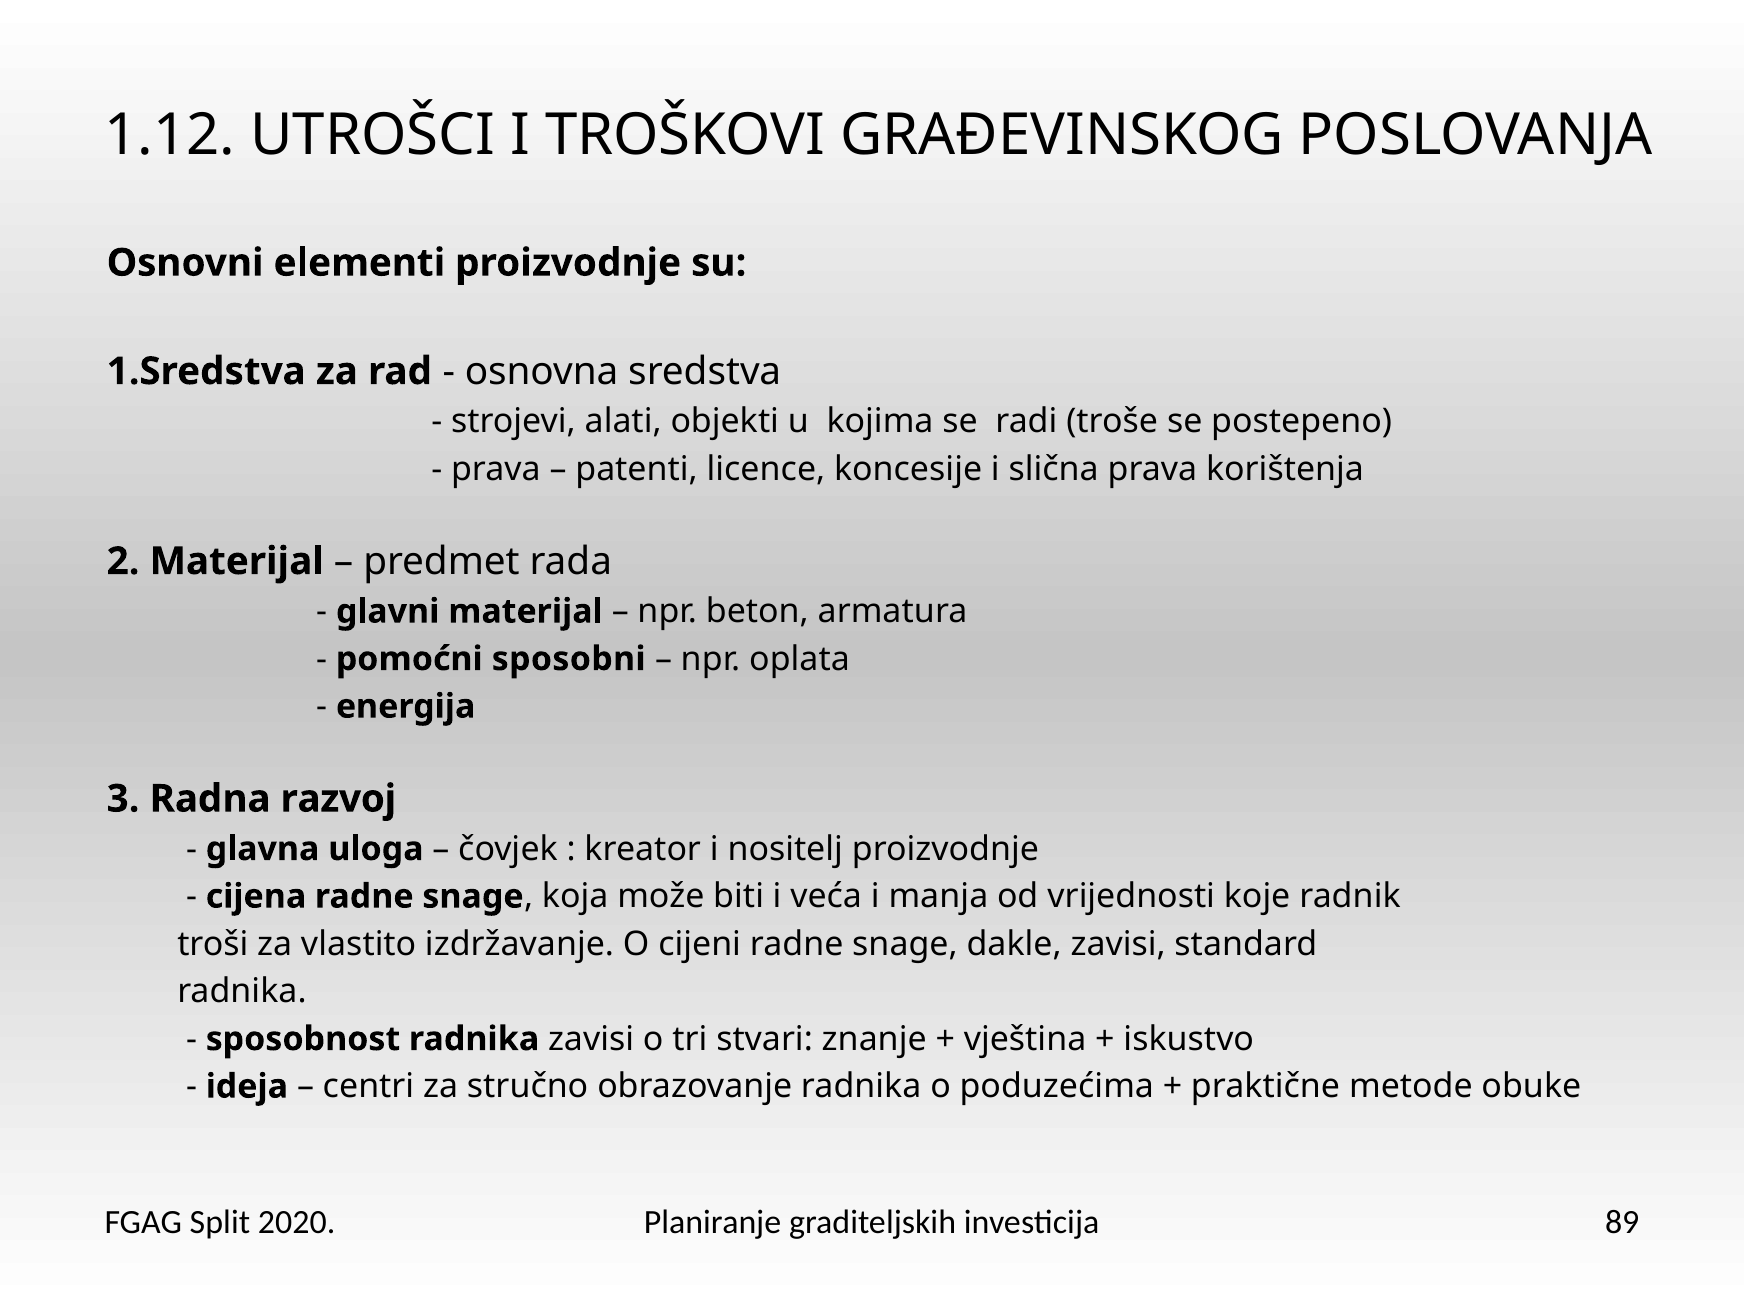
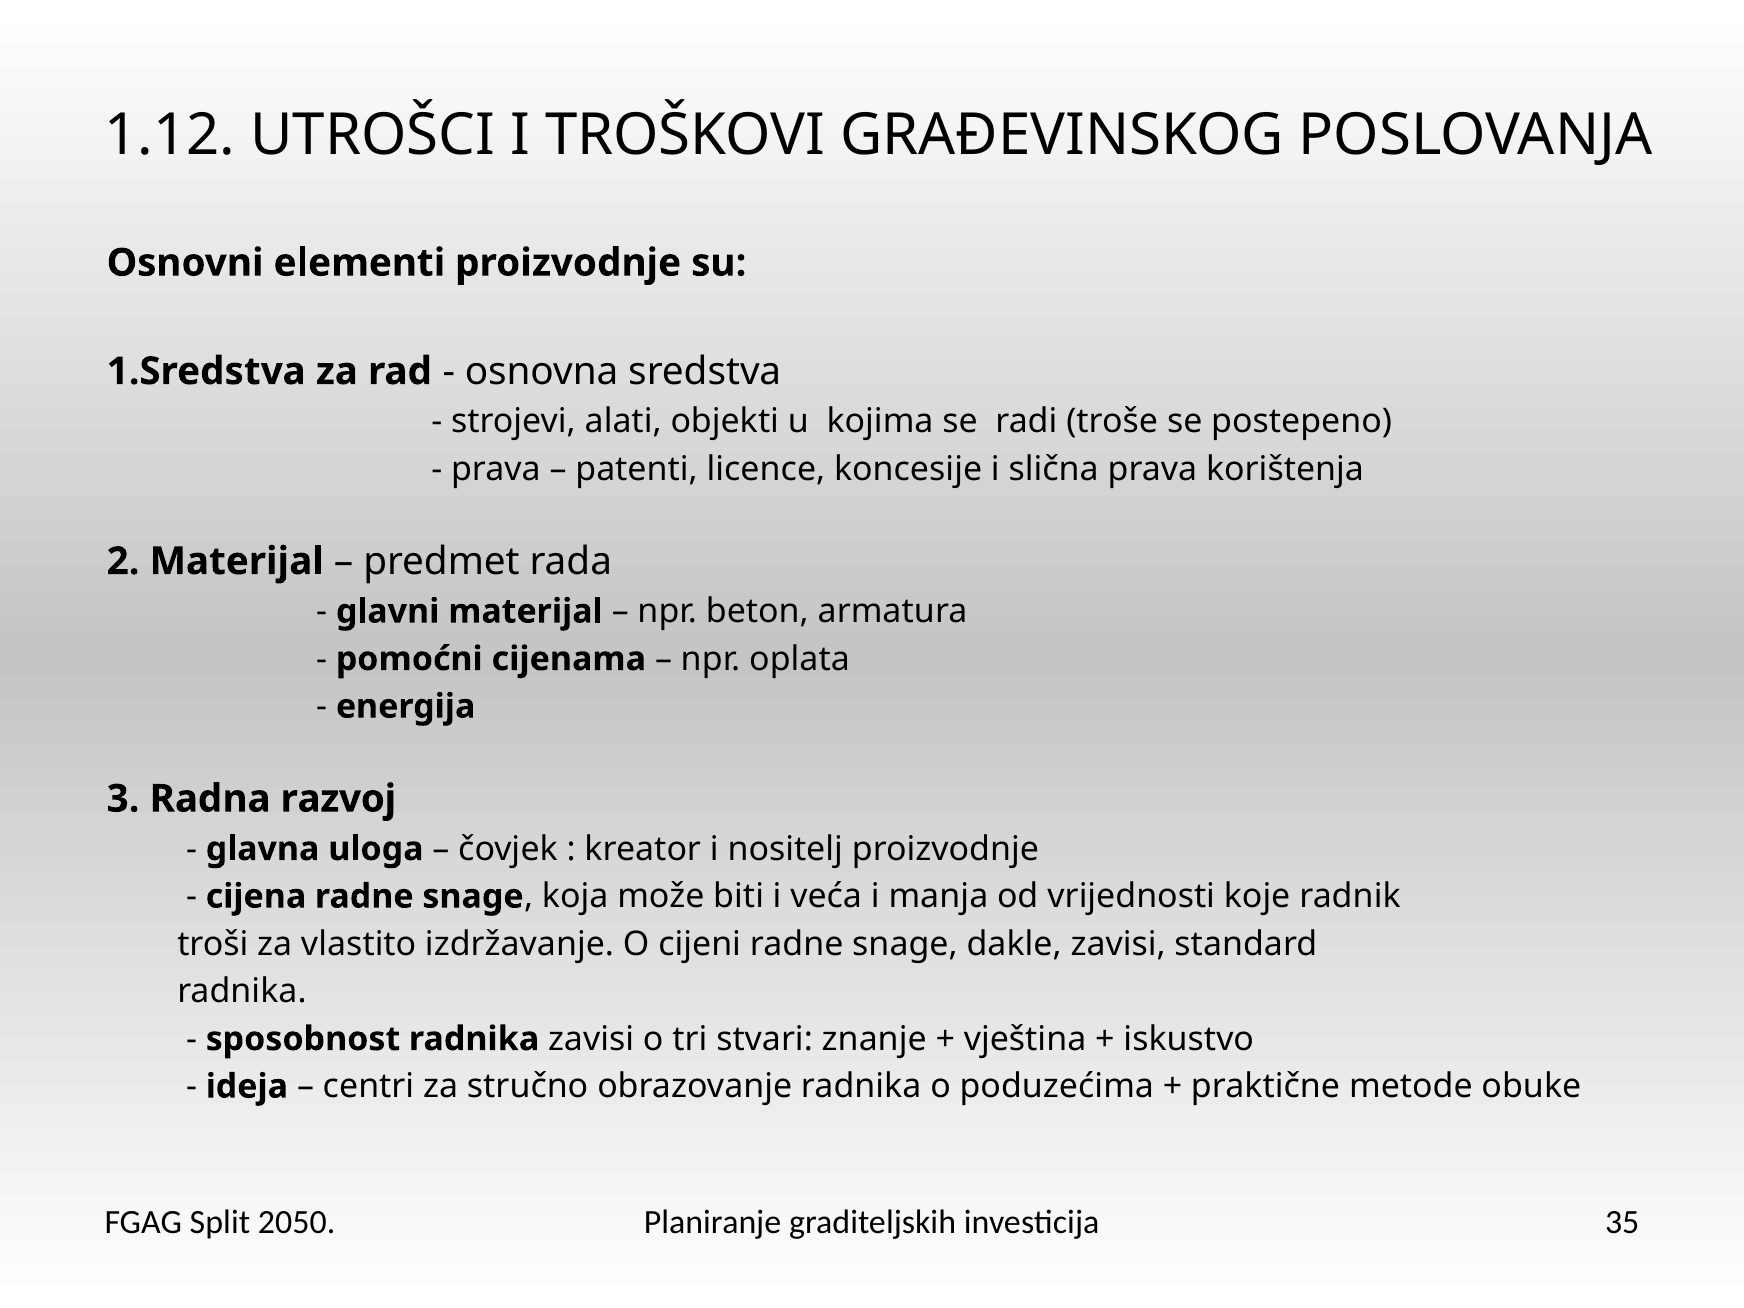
sposobni: sposobni -> cijenama
2020: 2020 -> 2050
89: 89 -> 35
